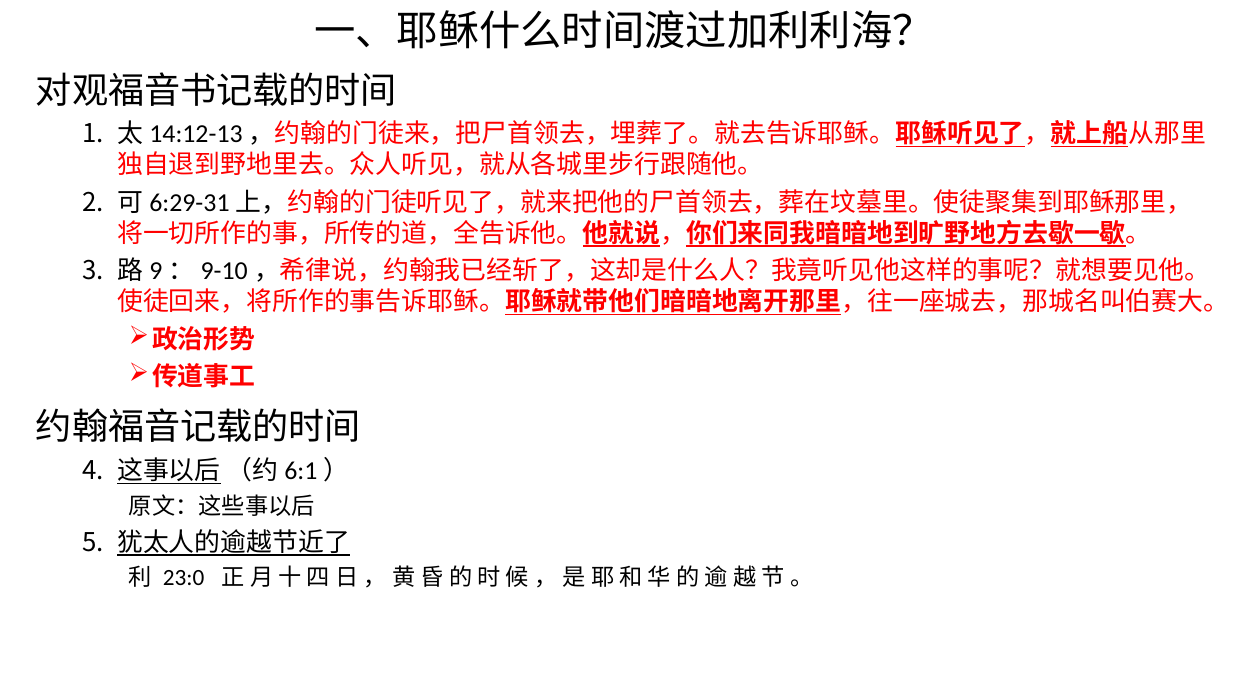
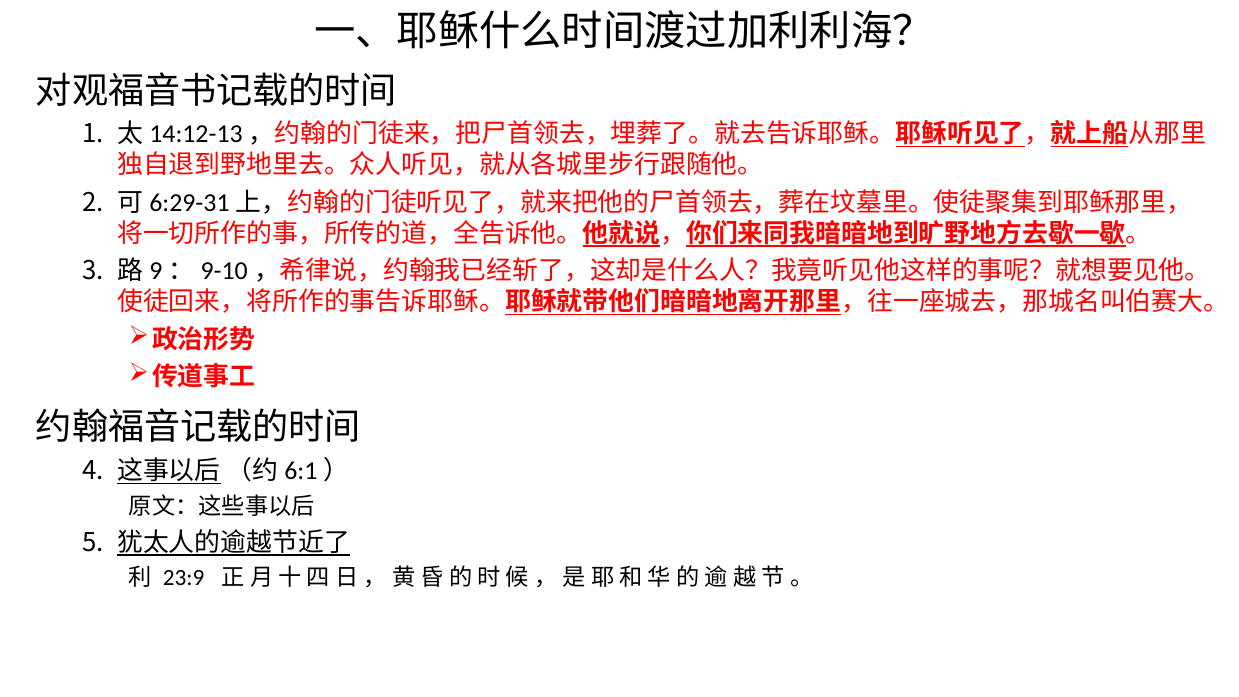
23:0: 23:0 -> 23:9
